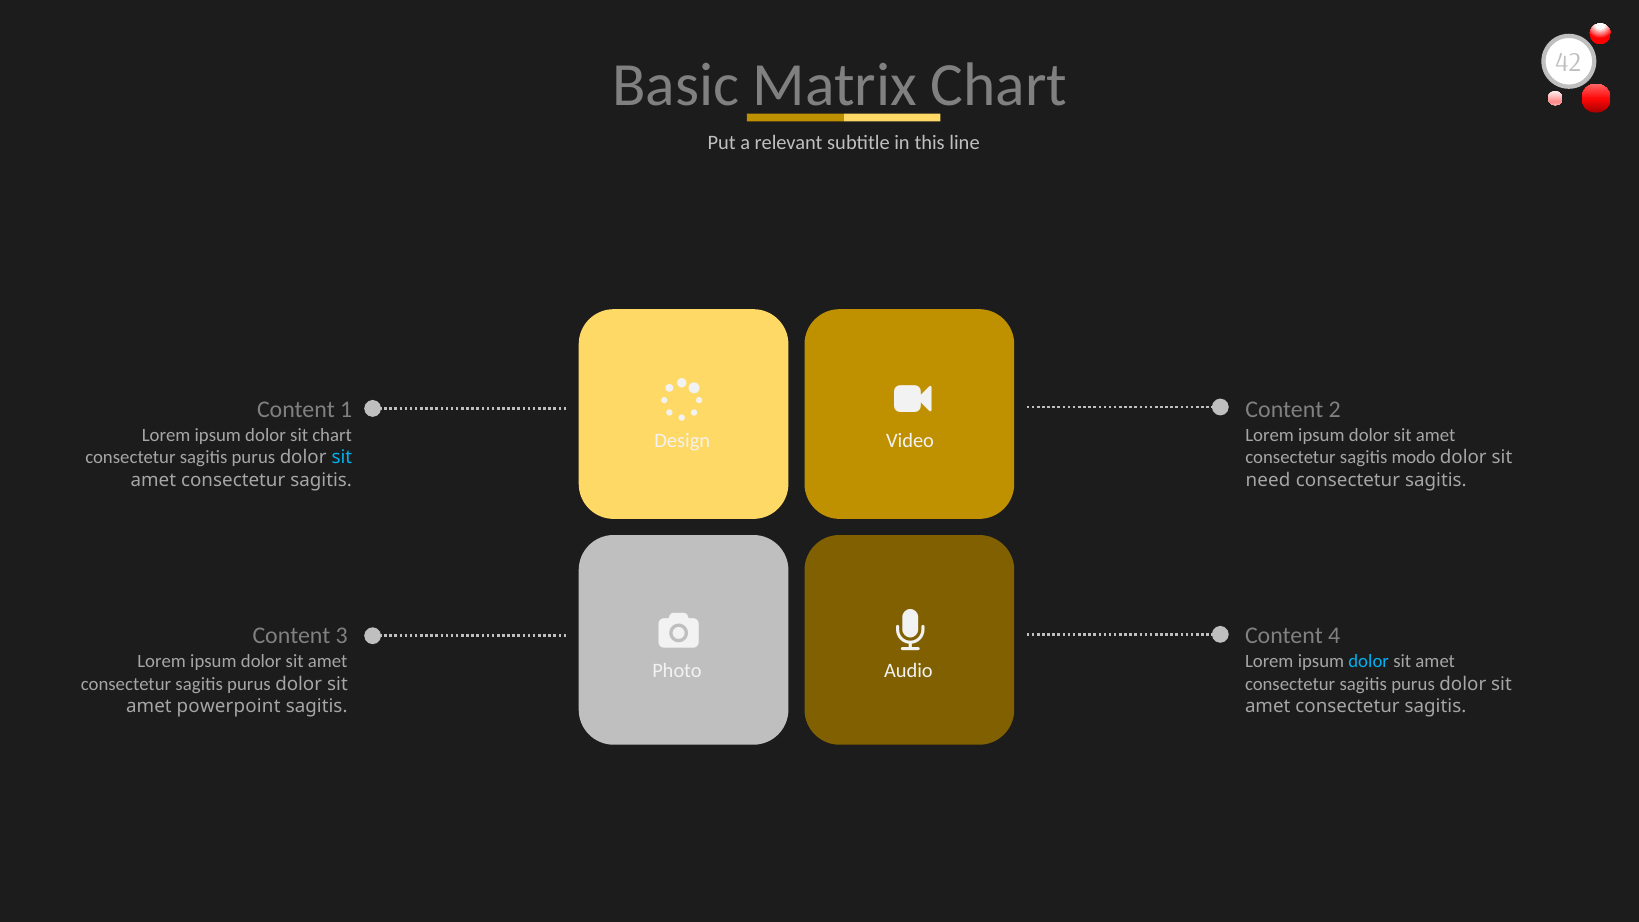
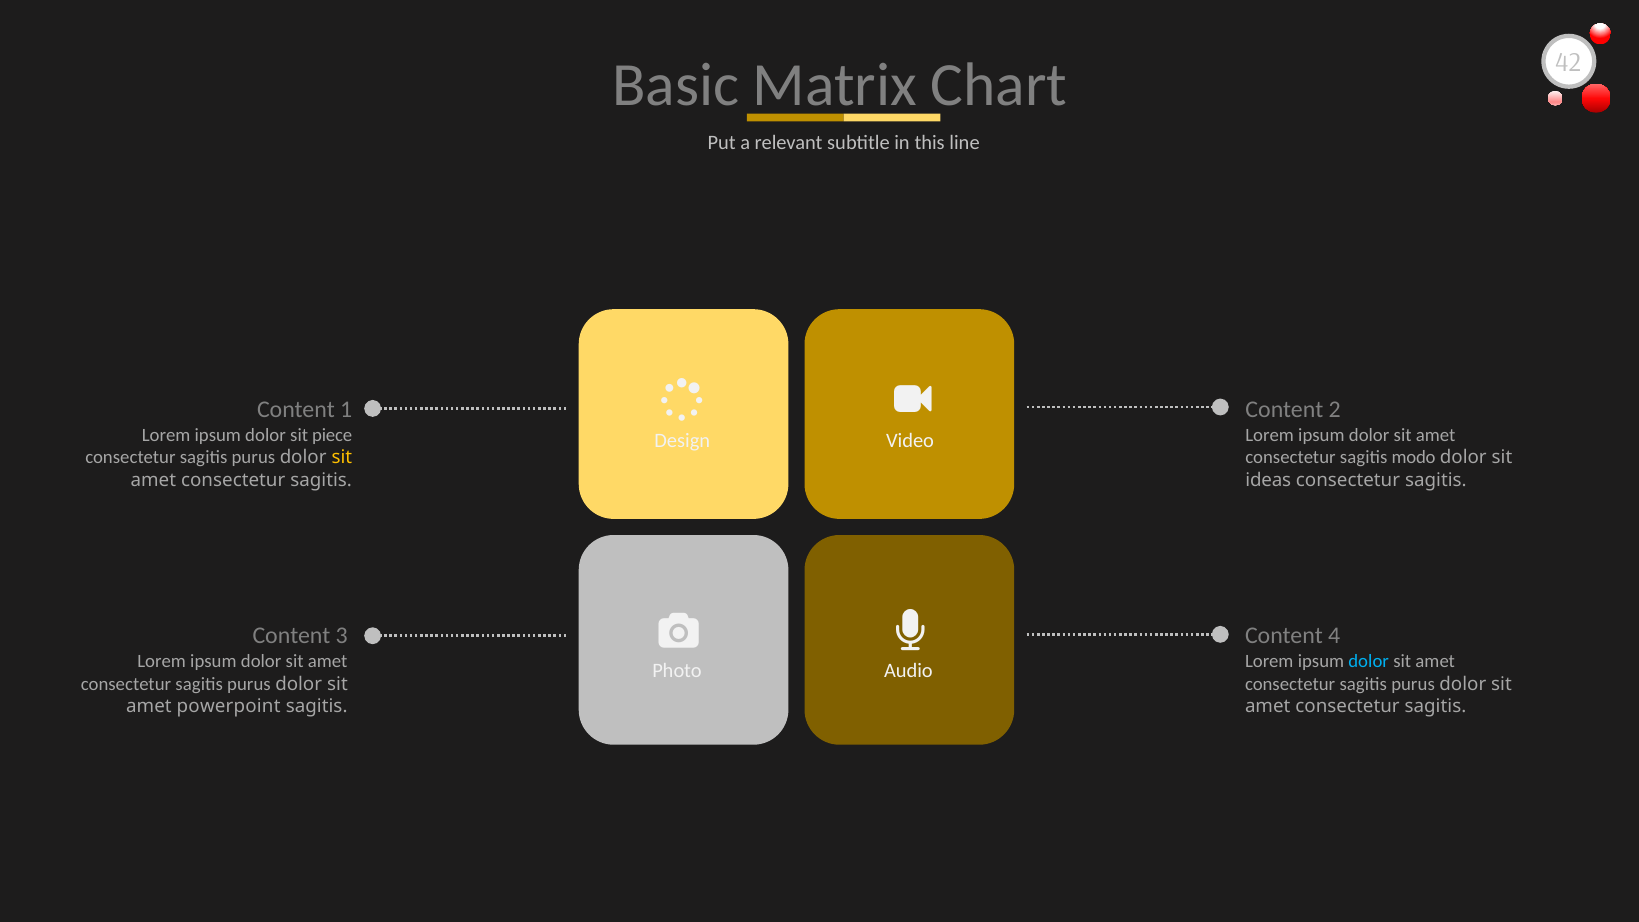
sit chart: chart -> piece
sit at (342, 458) colour: light blue -> yellow
need: need -> ideas
